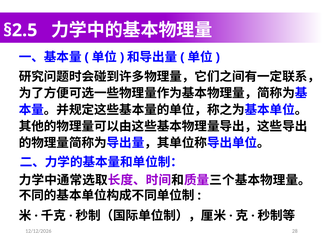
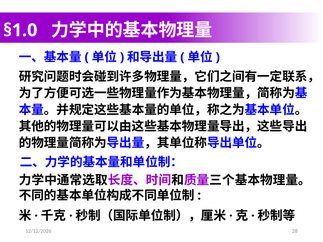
§2.5: §2.5 -> §1.0
